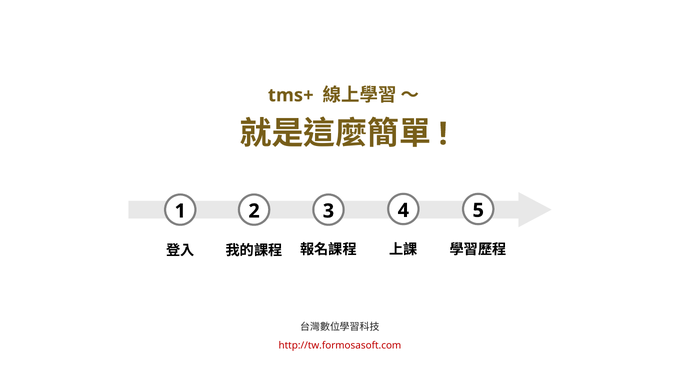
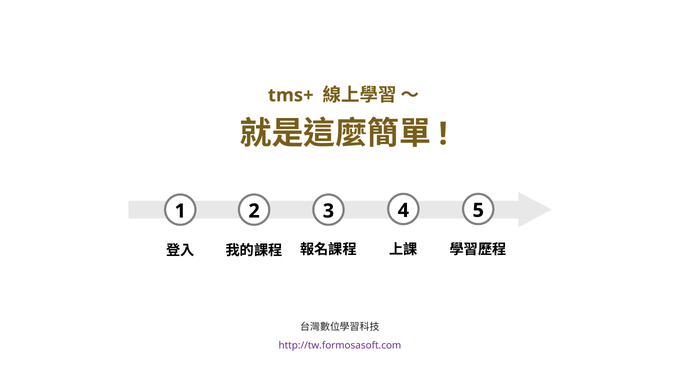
http://tw.formosasoft.com colour: red -> purple
